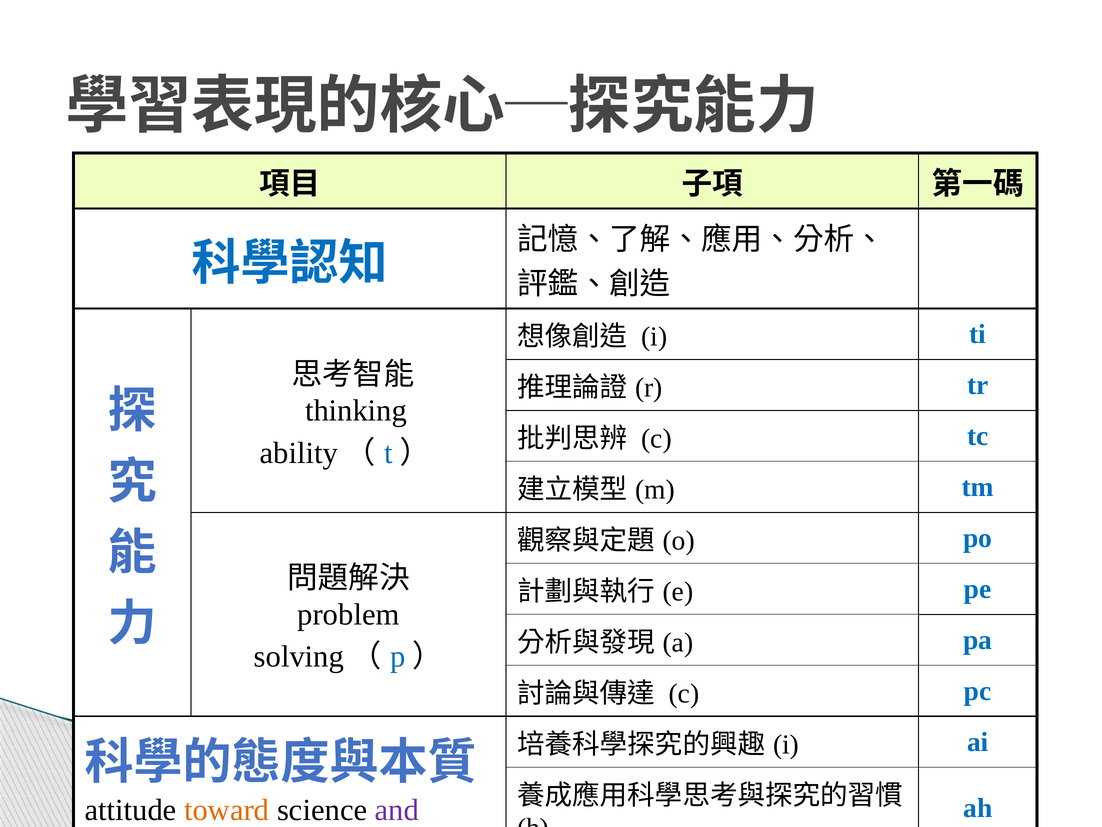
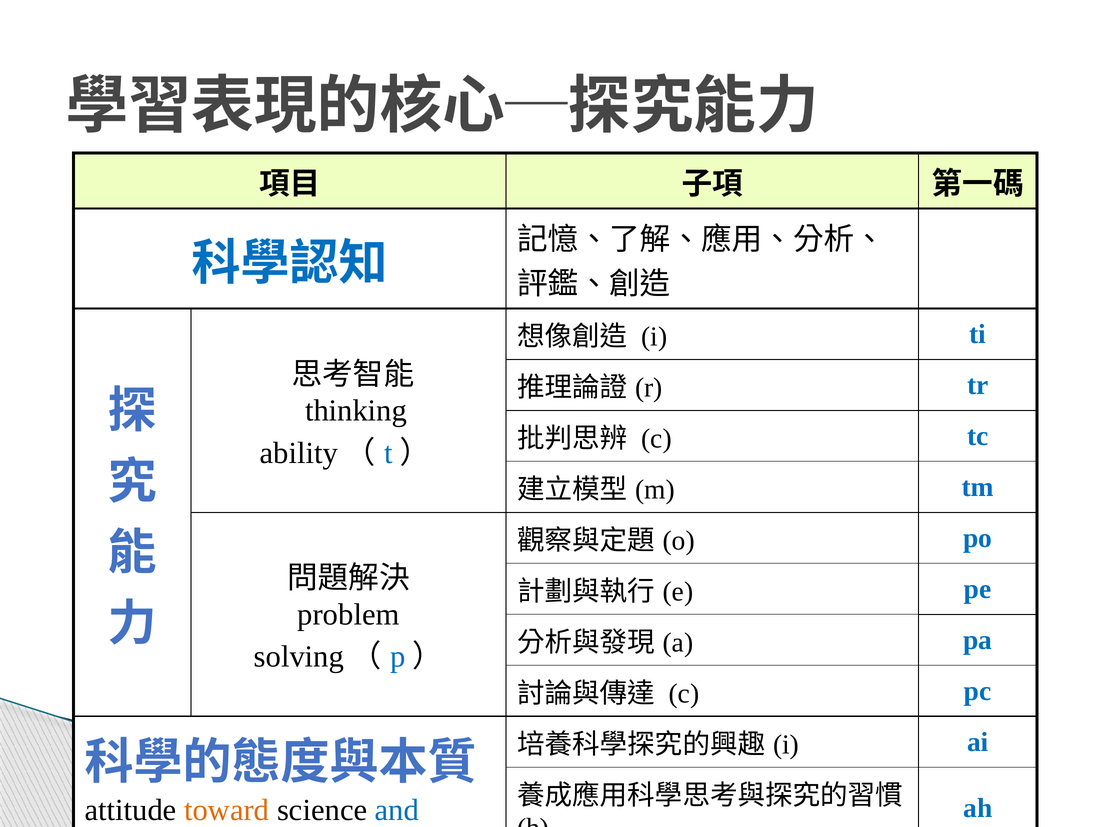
and colour: purple -> blue
